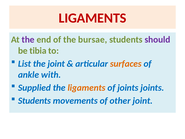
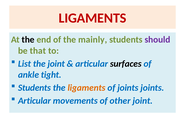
the at (28, 39) colour: purple -> black
bursae: bursae -> mainly
tibia: tibia -> that
surfaces colour: orange -> black
with: with -> tight
Supplied at (34, 88): Supplied -> Students
Students at (34, 101): Students -> Articular
